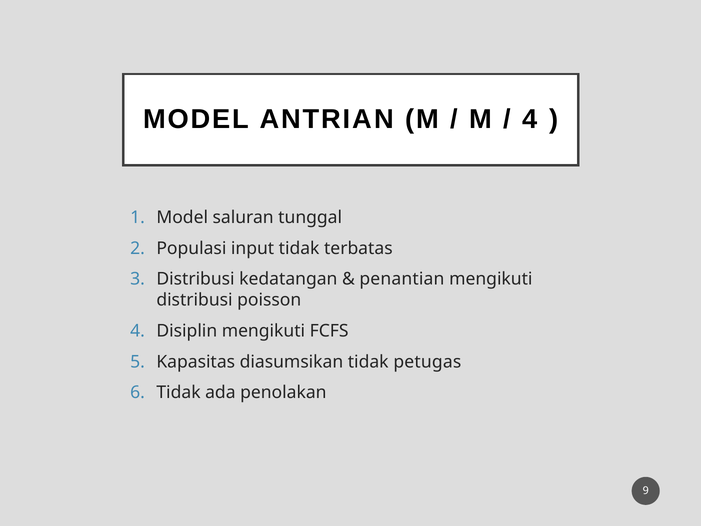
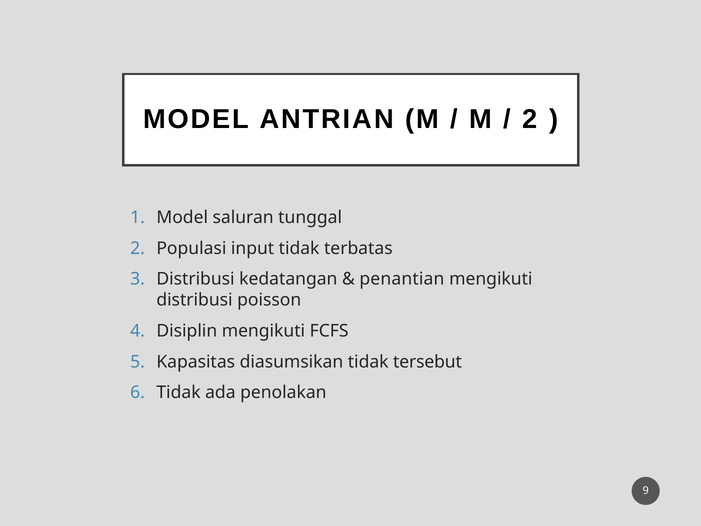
4 at (530, 119): 4 -> 2
petugas: petugas -> tersebut
